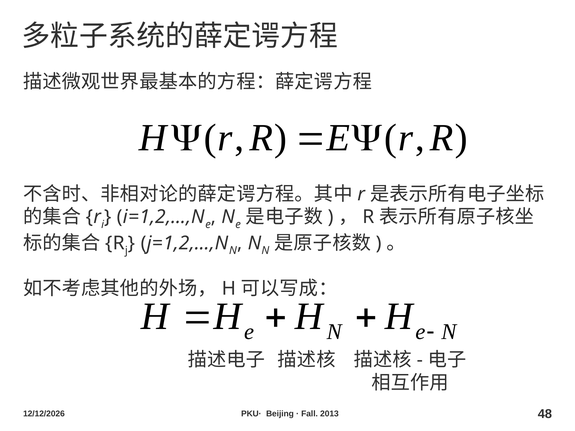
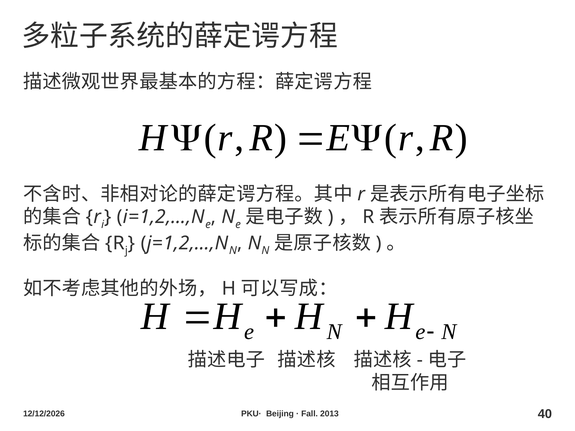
48: 48 -> 40
